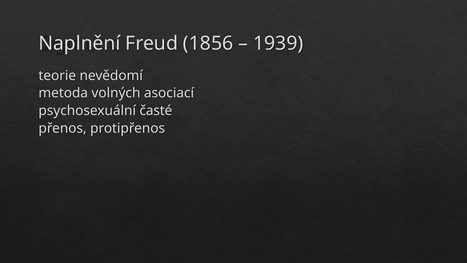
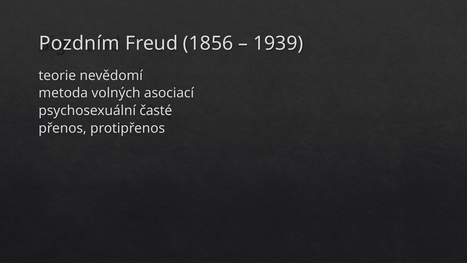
Naplnění: Naplnění -> Pozdním
